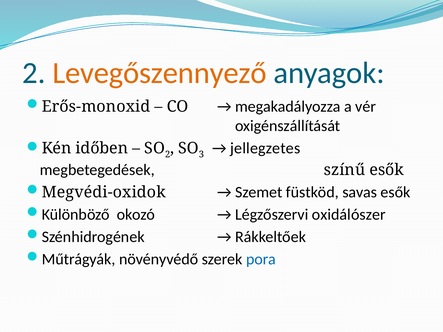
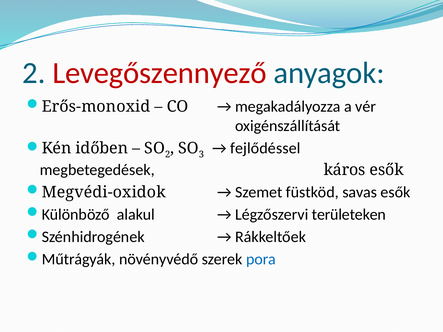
Levegőszennyező colour: orange -> red
jellegzetes: jellegzetes -> fejlődéssel
színű: színű -> káros
okozó: okozó -> alakul
oxidálószer: oxidálószer -> területeken
